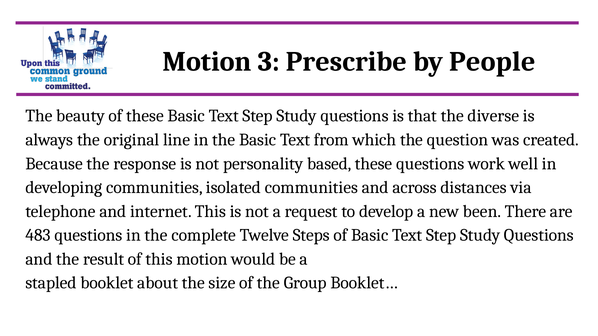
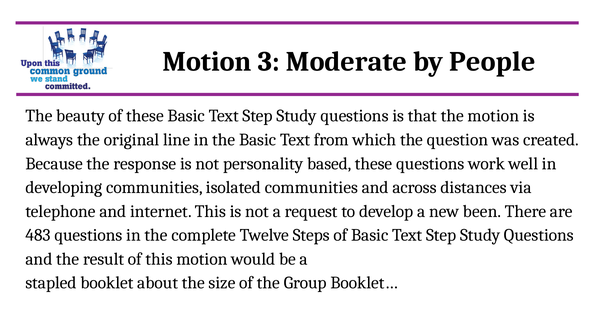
Prescribe: Prescribe -> Moderate
the diverse: diverse -> motion
